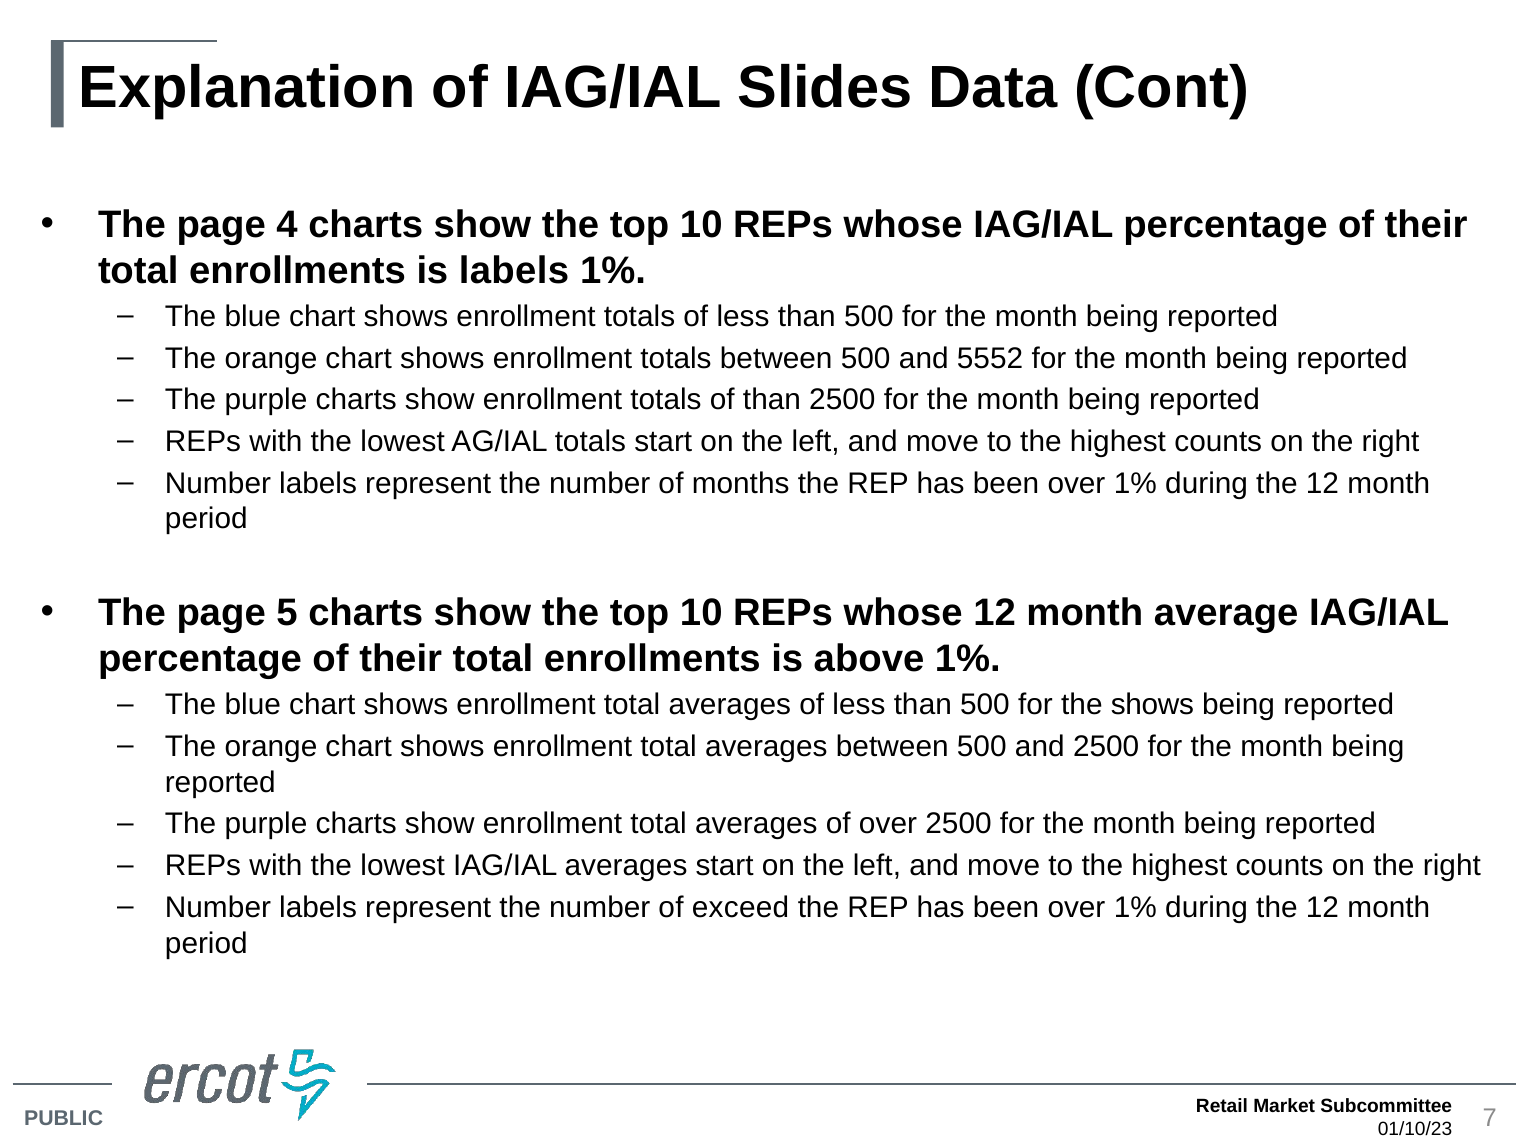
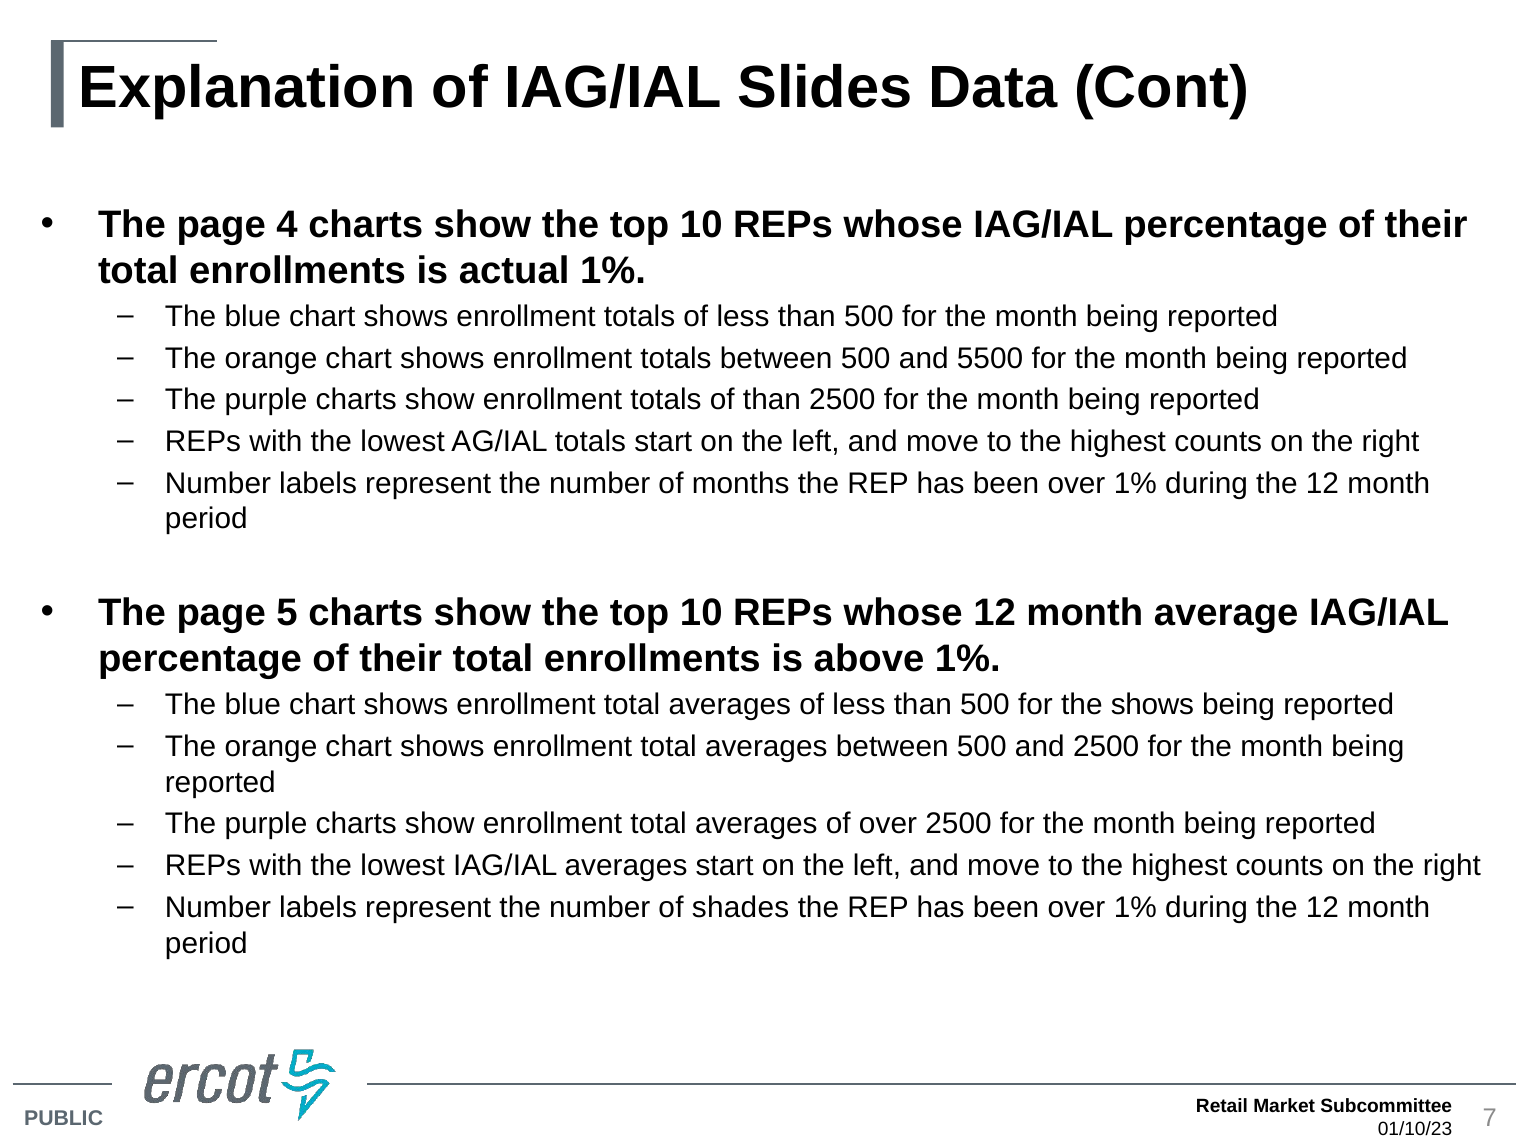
is labels: labels -> actual
5552: 5552 -> 5500
exceed: exceed -> shades
